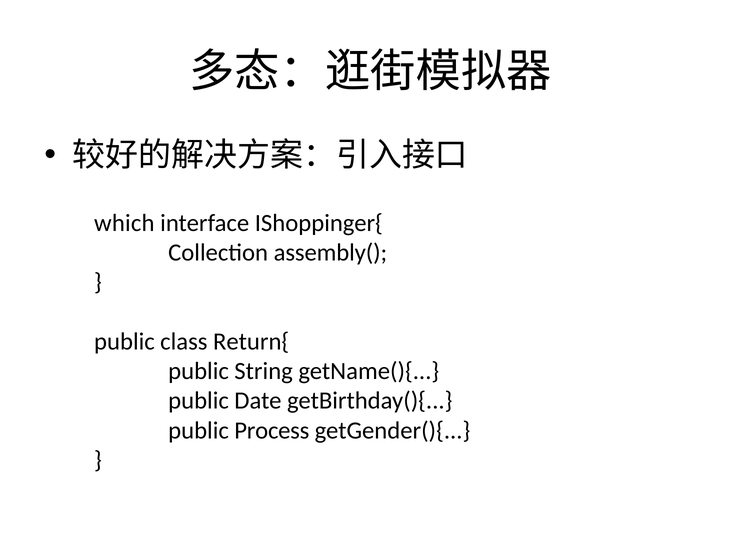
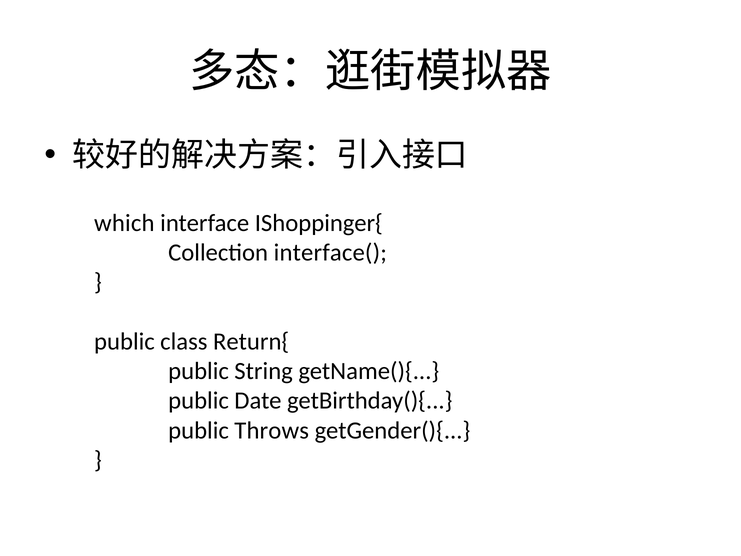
assembly(: assembly( -> interface(
Process: Process -> Throws
